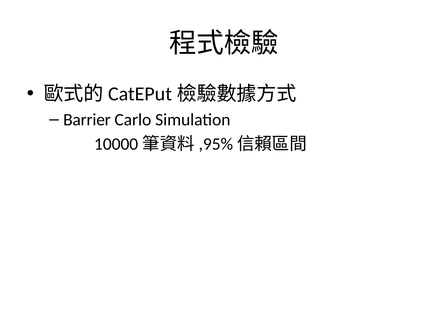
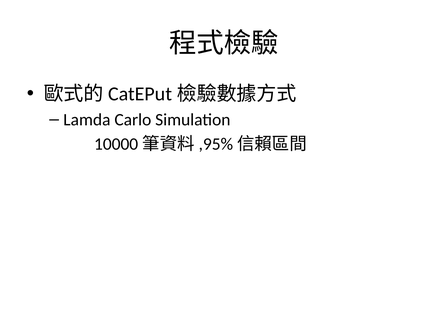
Barrier: Barrier -> Lamda
